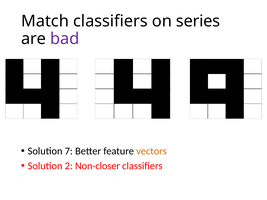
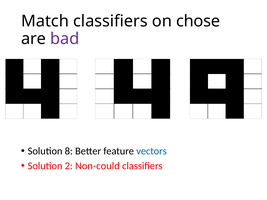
series: series -> chose
7: 7 -> 8
vectors colour: orange -> blue
Non-closer: Non-closer -> Non-could
